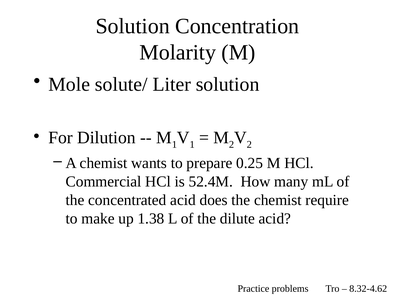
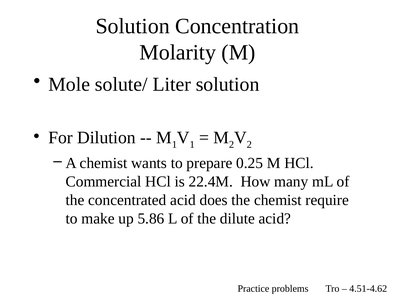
52.4M: 52.4M -> 22.4M
1.38: 1.38 -> 5.86
8.32-4.62: 8.32-4.62 -> 4.51-4.62
